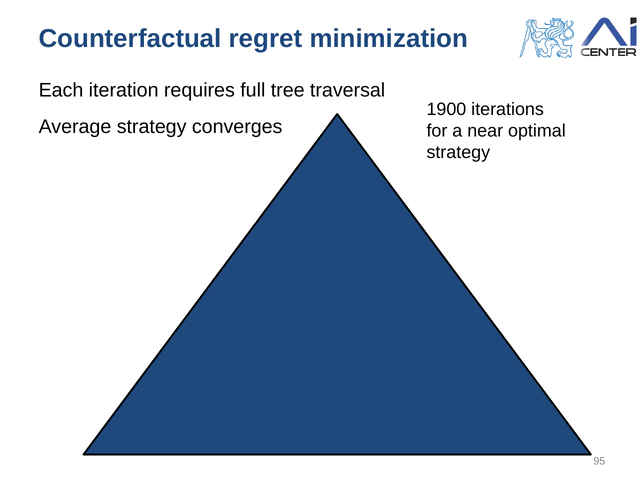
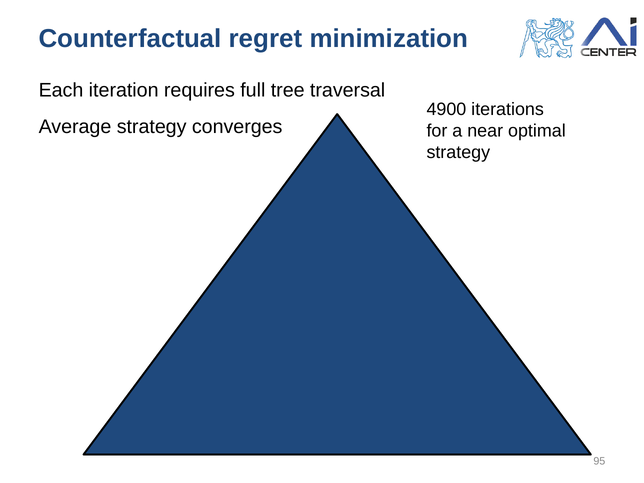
1900: 1900 -> 4900
